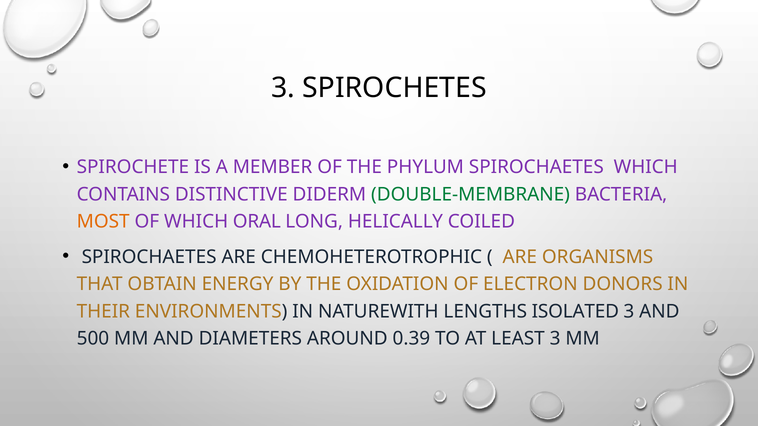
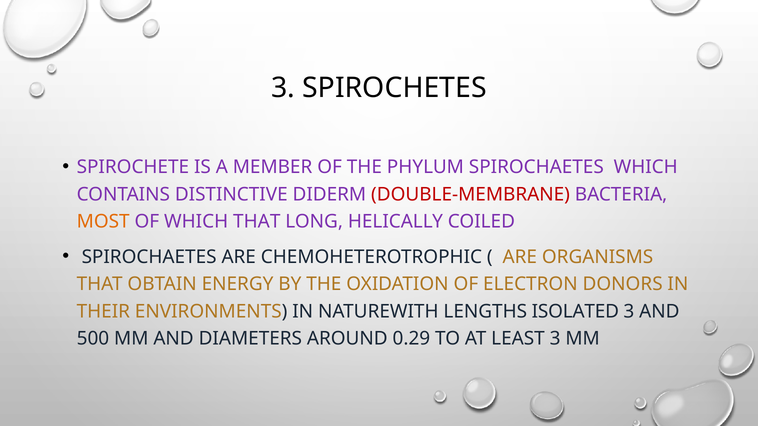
DOUBLE-MEMBRANE colour: green -> red
WHICH ORAL: ORAL -> THAT
0.39: 0.39 -> 0.29
